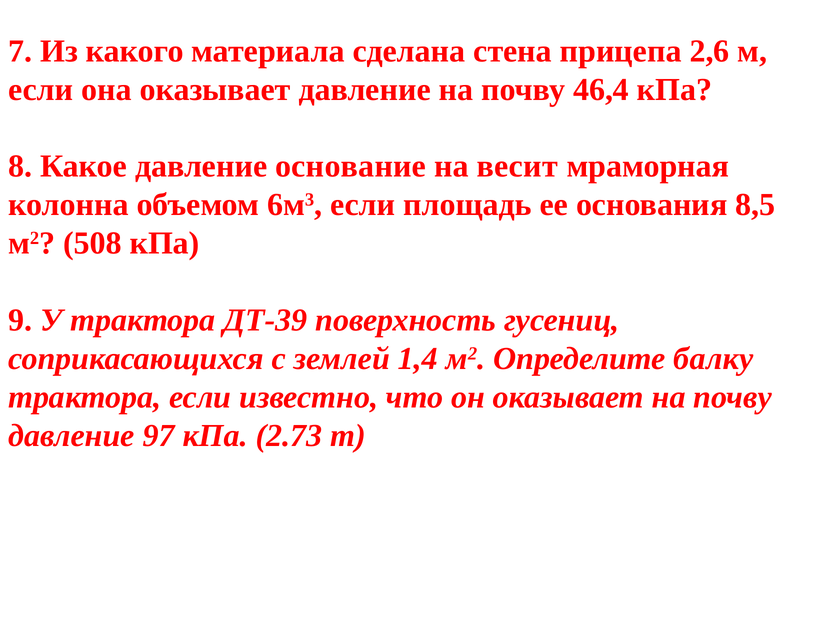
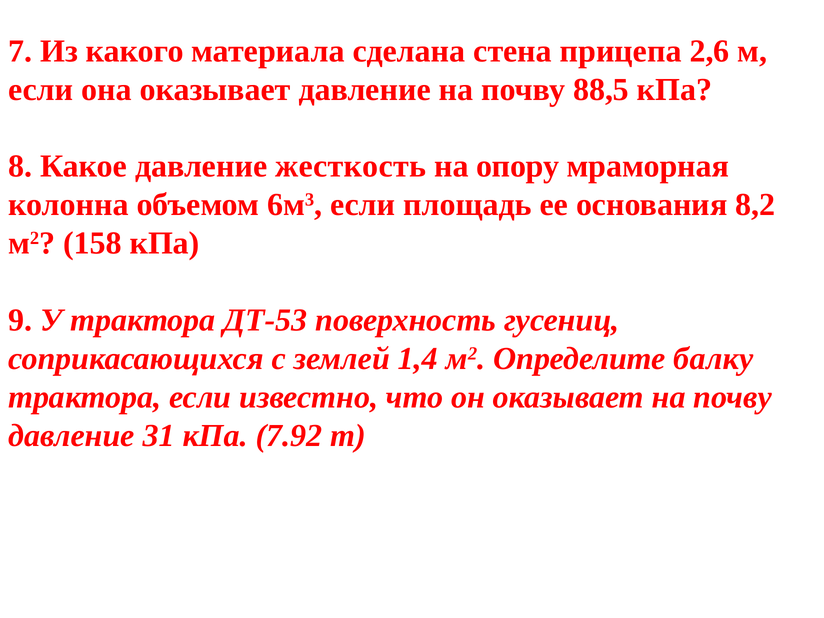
46,4: 46,4 -> 88,5
основание: основание -> жесткость
весит: весит -> опору
8,5: 8,5 -> 8,2
508: 508 -> 158
ДТ-39: ДТ-39 -> ДТ-53
97: 97 -> 31
2.73: 2.73 -> 7.92
